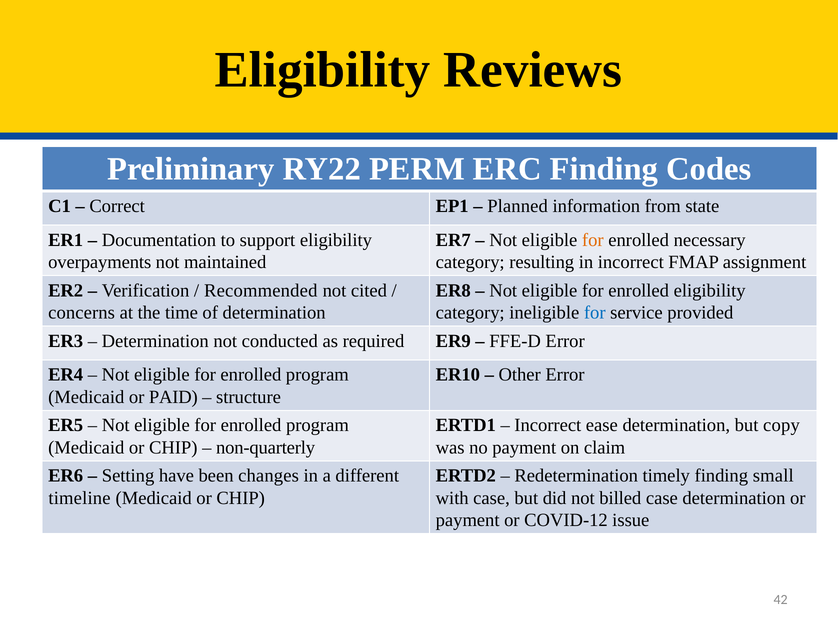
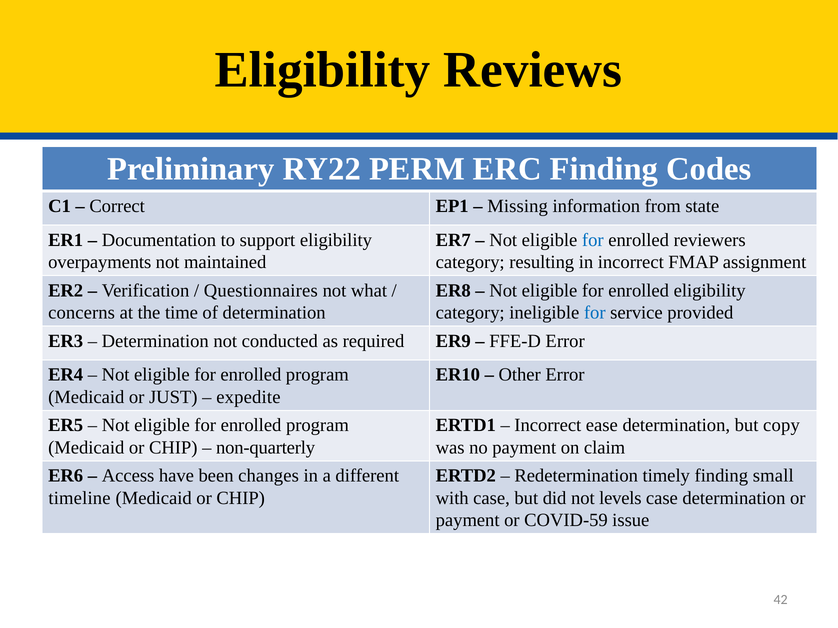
Planned: Planned -> Missing
for at (593, 240) colour: orange -> blue
necessary: necessary -> reviewers
Recommended: Recommended -> Questionnaires
cited: cited -> what
PAID: PAID -> JUST
structure: structure -> expedite
Setting: Setting -> Access
billed: billed -> levels
COVID-12: COVID-12 -> COVID-59
